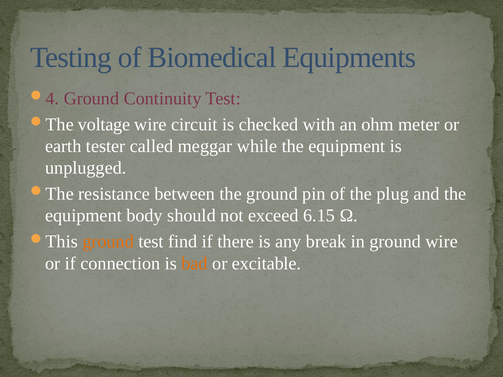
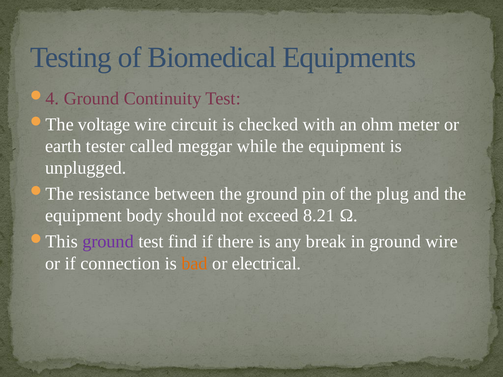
6.15: 6.15 -> 8.21
ground at (108, 242) colour: orange -> purple
excitable: excitable -> electrical
